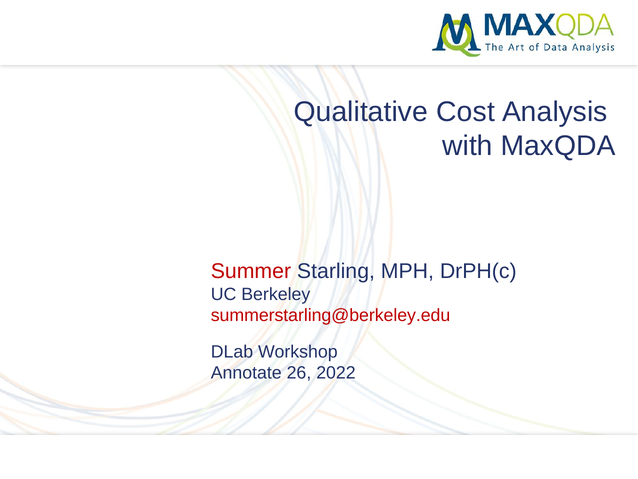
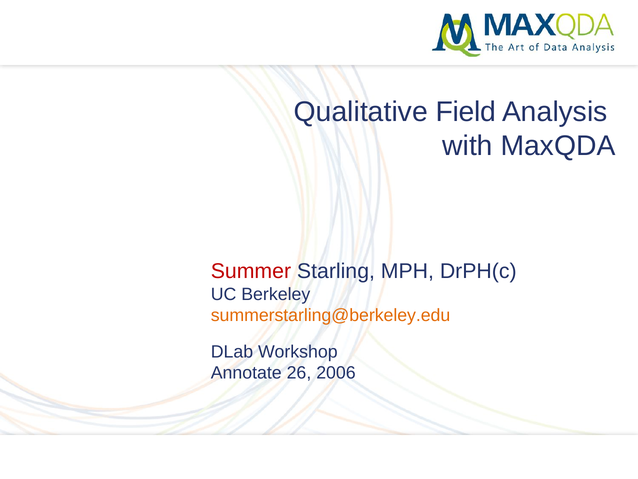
Cost: Cost -> Field
summerstarling@berkeley.edu colour: red -> orange
2022: 2022 -> 2006
